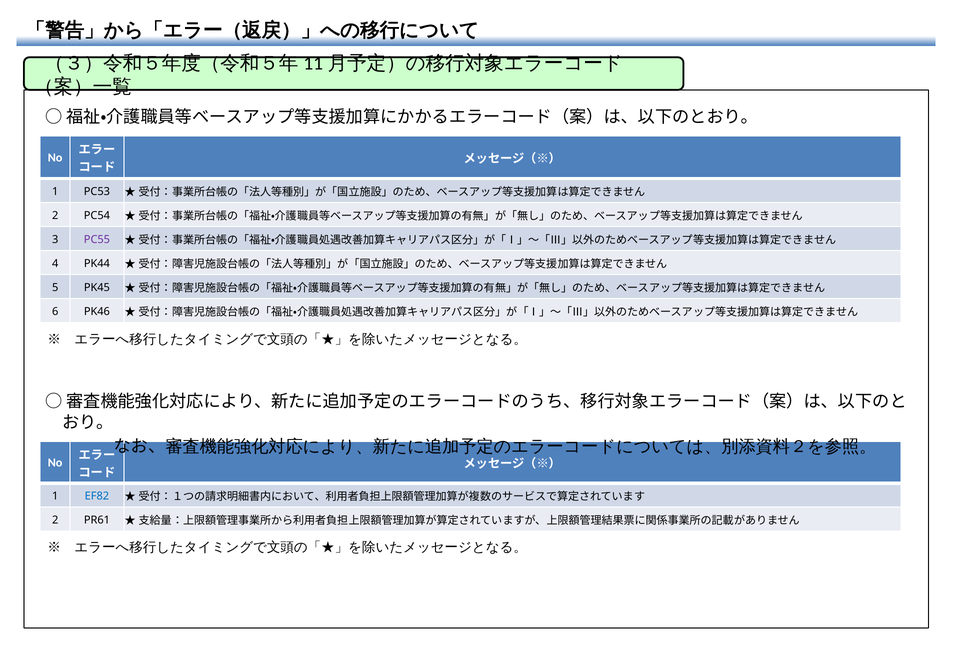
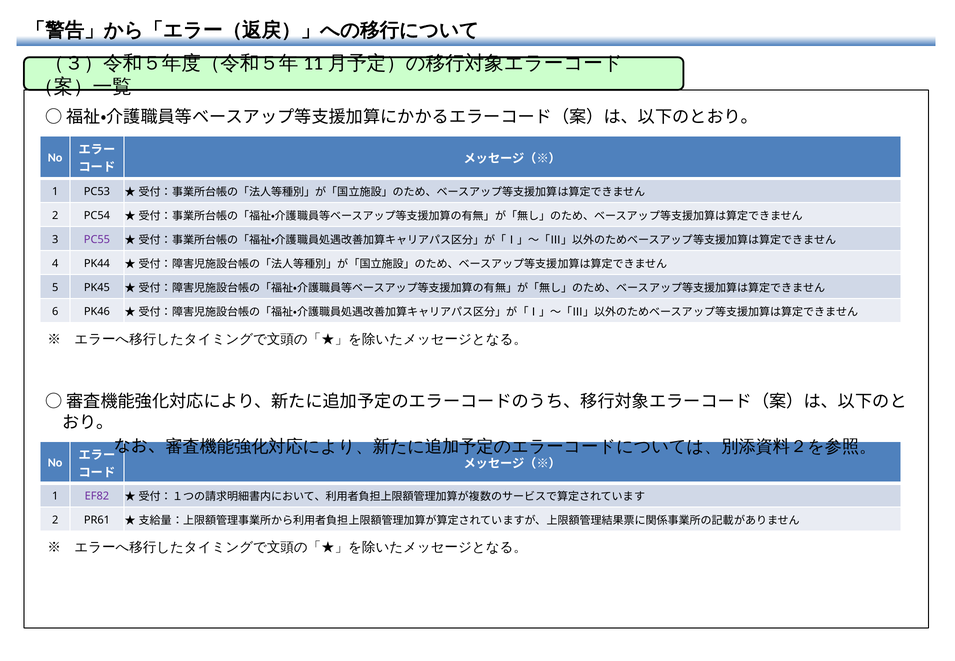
EF82 colour: blue -> purple
